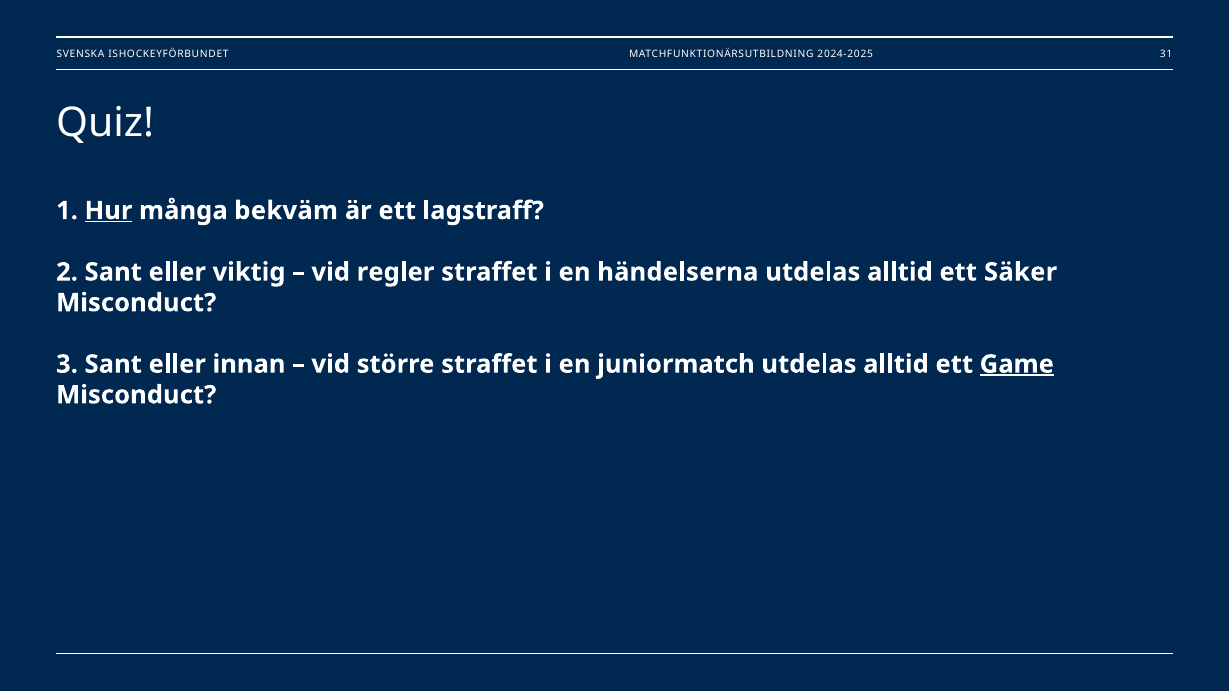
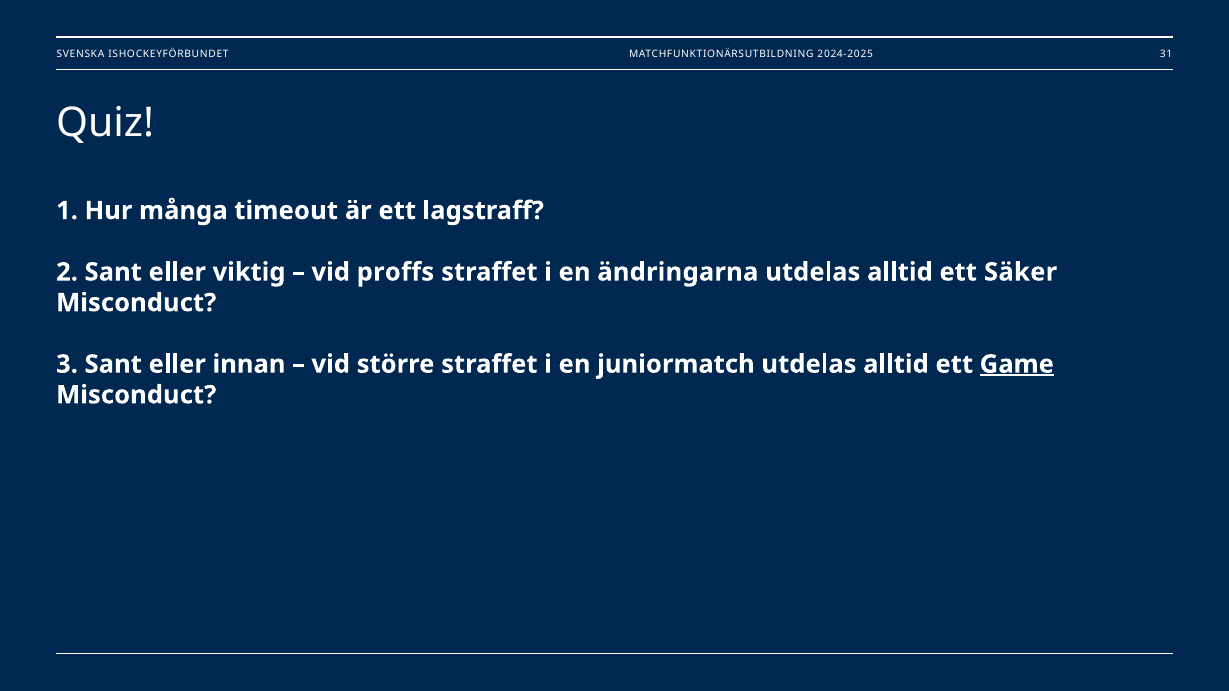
Hur underline: present -> none
bekväm: bekväm -> timeout
regler: regler -> proffs
händelserna: händelserna -> ändringarna
